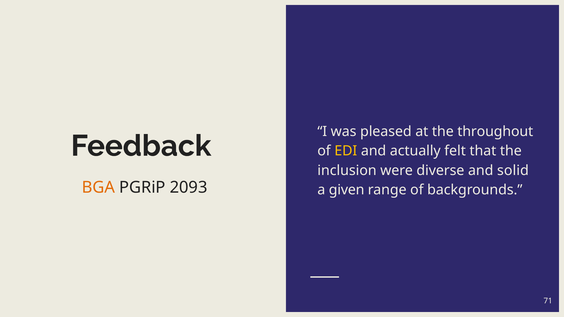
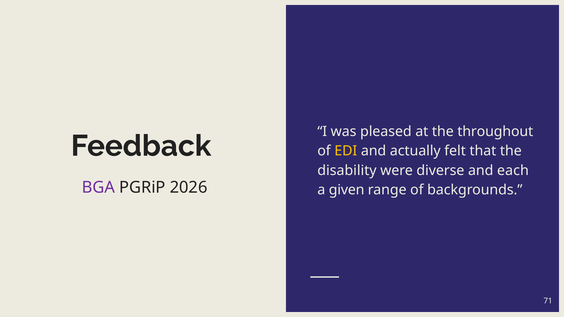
inclusion: inclusion -> disability
solid: solid -> each
BGA colour: orange -> purple
2093: 2093 -> 2026
